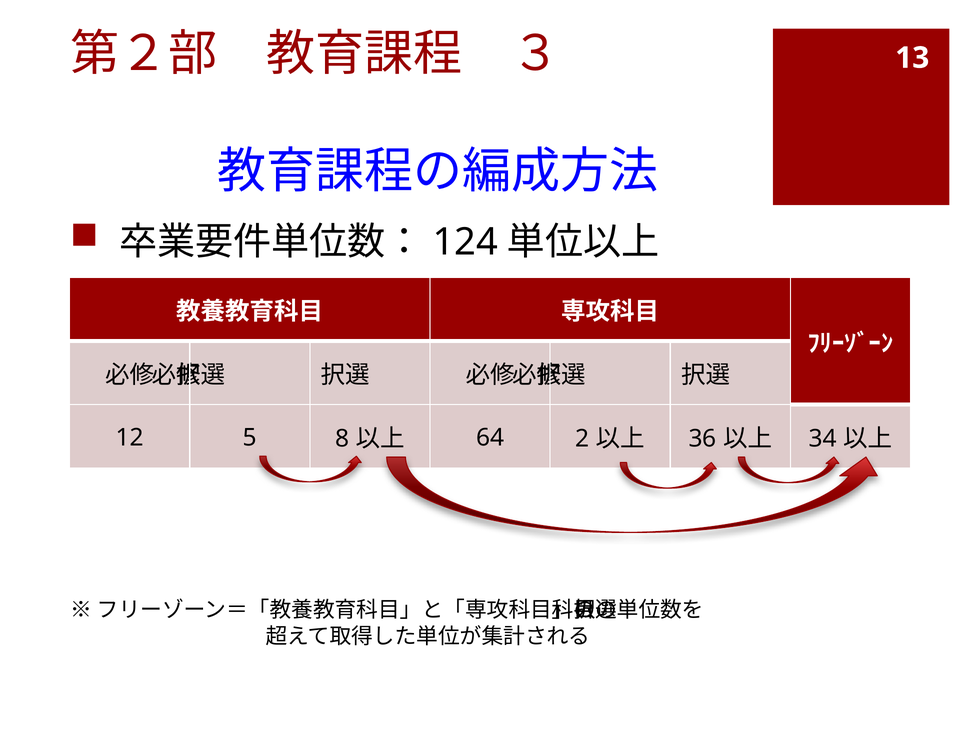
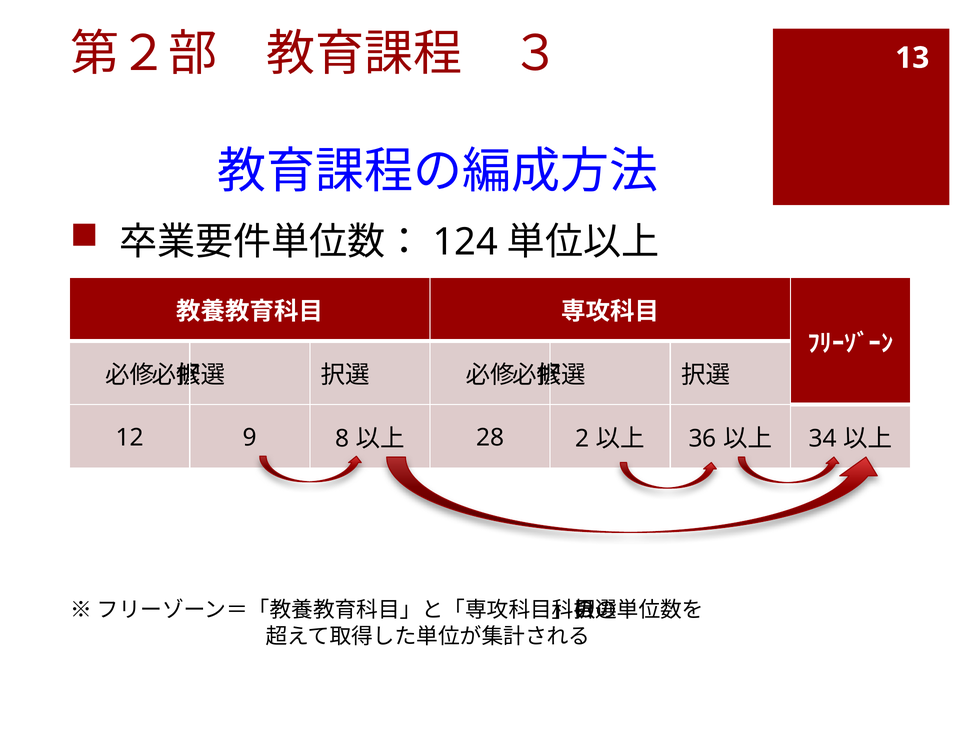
5: 5 -> 9
64: 64 -> 28
